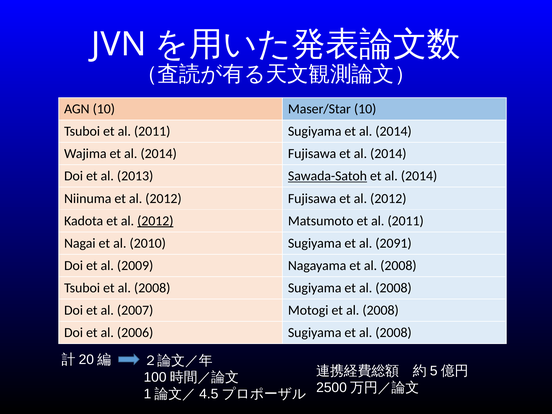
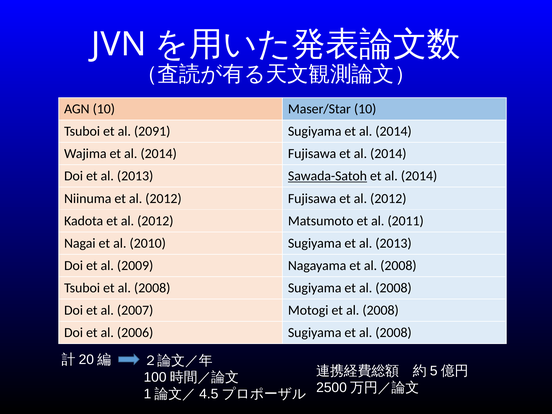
Tsuboi et al 2011: 2011 -> 2091
2012 at (155, 221) underline: present -> none
Sugiyama et al 2091: 2091 -> 2013
